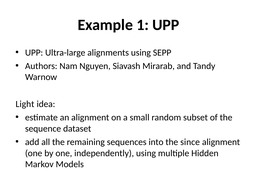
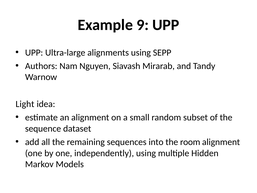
1: 1 -> 9
since: since -> room
